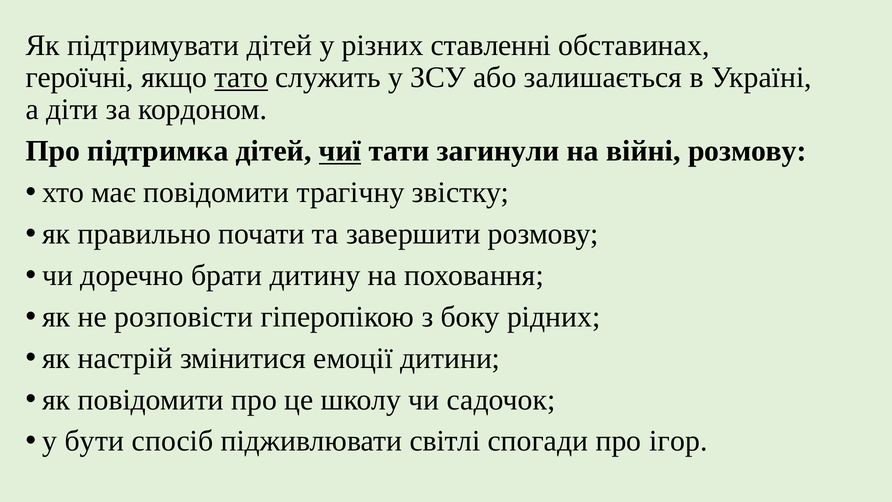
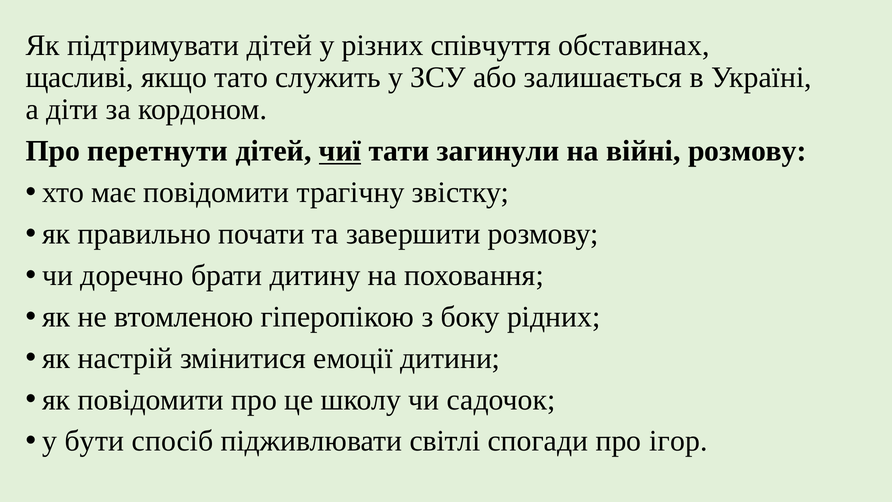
ставленні: ставленні -> співчуття
героїчні: героїчні -> щасливі
тато underline: present -> none
підтримка: підтримка -> перетнути
розповісти: розповісти -> втомленою
